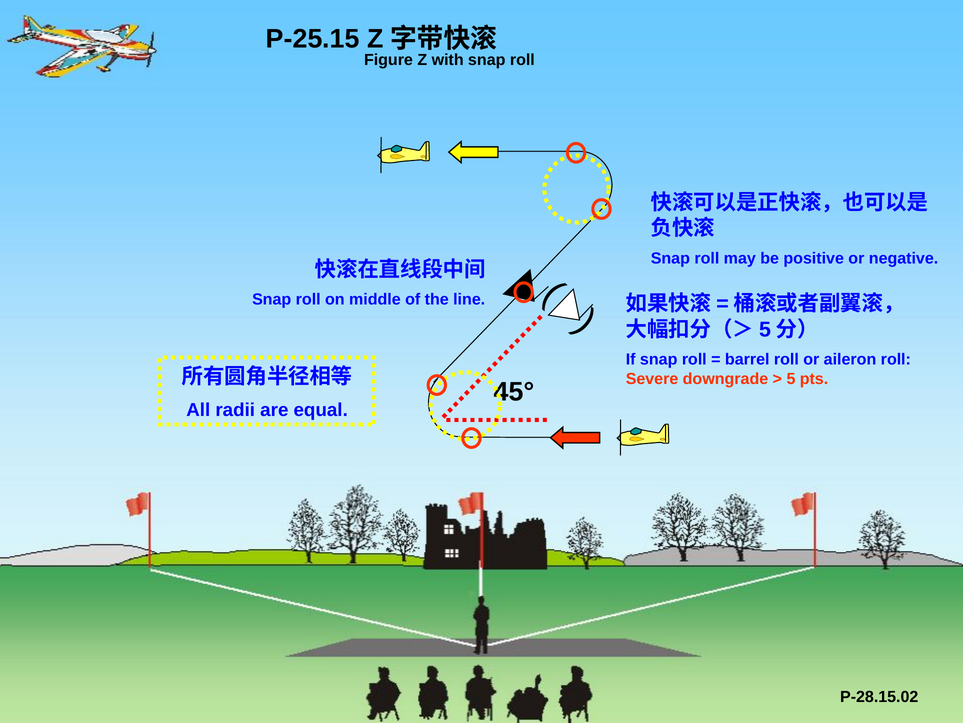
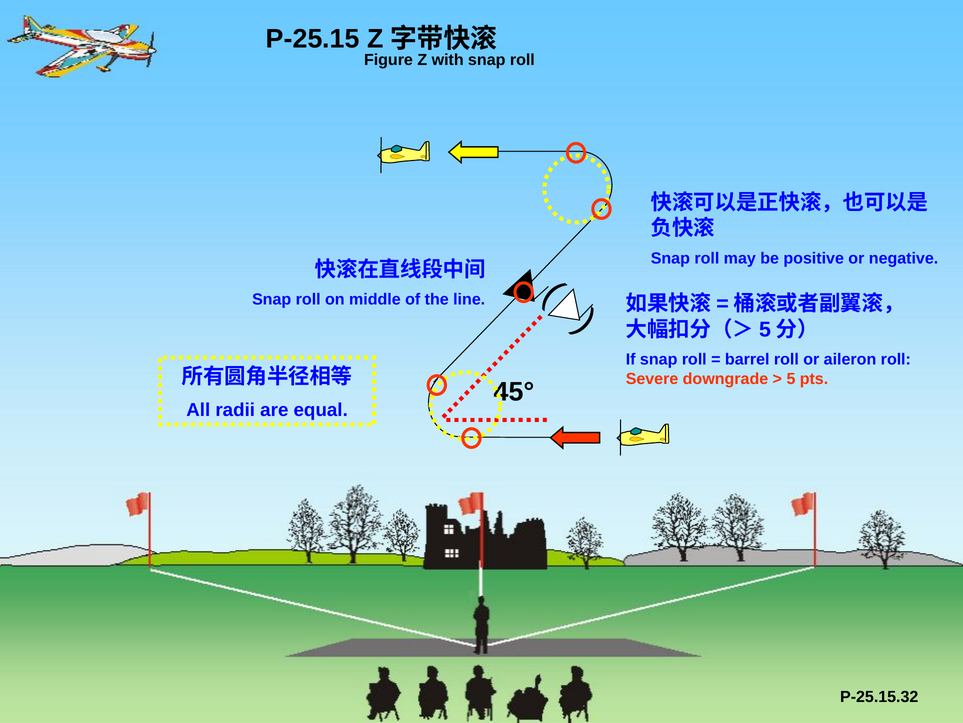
P-28.15.02: P-28.15.02 -> P-25.15.32
